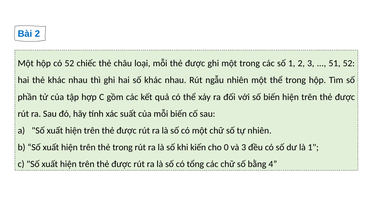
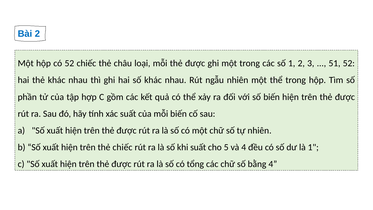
thẻ trong: trong -> chiếc
khi kiến: kiến -> suất
0: 0 -> 5
và 3: 3 -> 4
